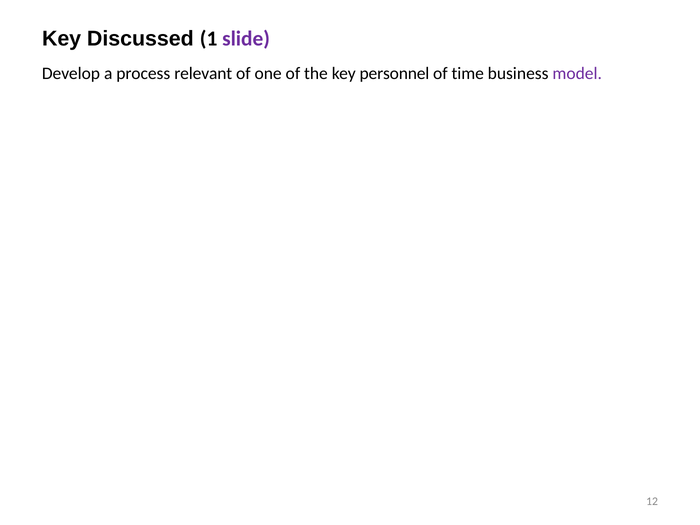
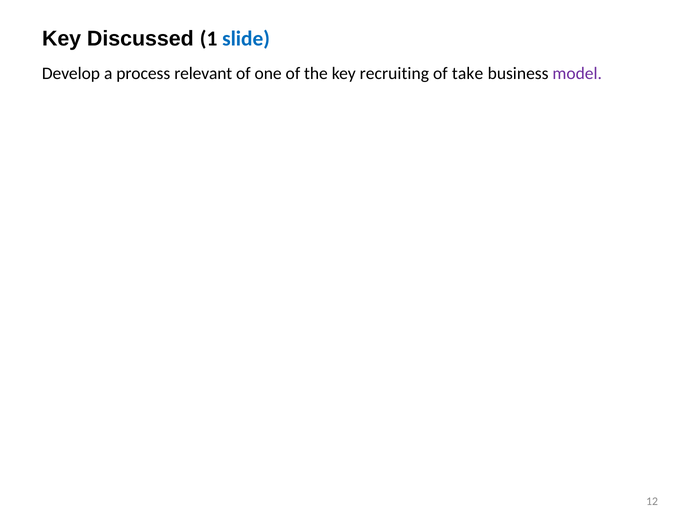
slide colour: purple -> blue
personnel: personnel -> recruiting
time: time -> take
